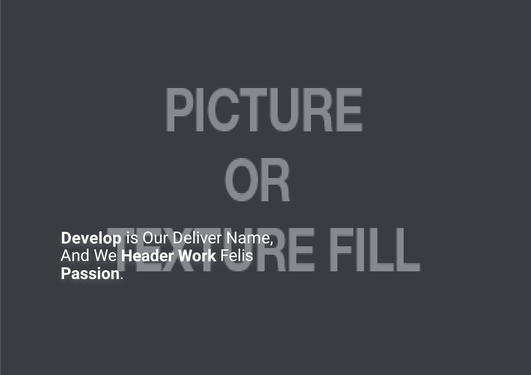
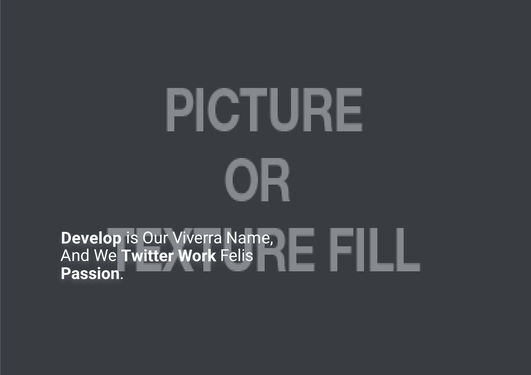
Deliver: Deliver -> Viverra
Header: Header -> Twitter
